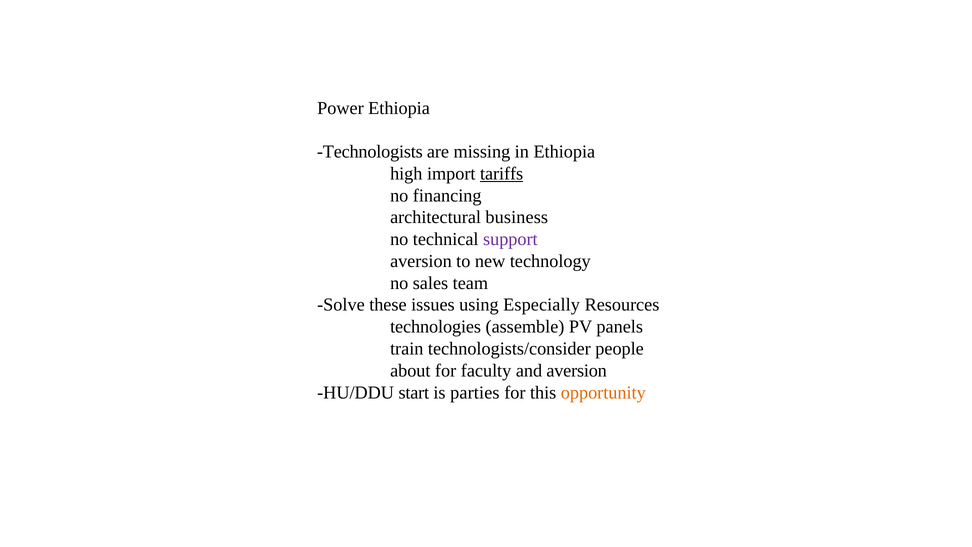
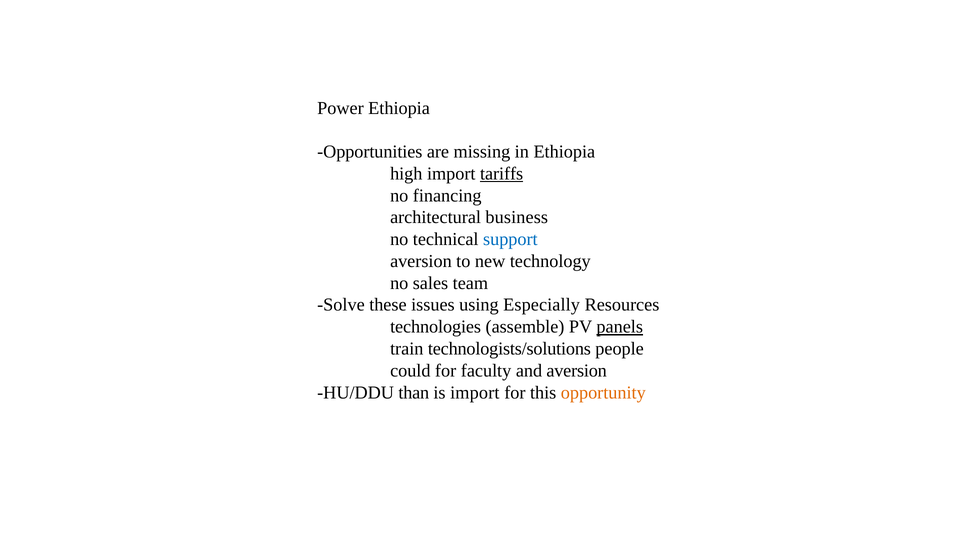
Technologists: Technologists -> Opportunities
support colour: purple -> blue
panels underline: none -> present
technologists/consider: technologists/consider -> technologists/solutions
about: about -> could
start: start -> than
is parties: parties -> import
